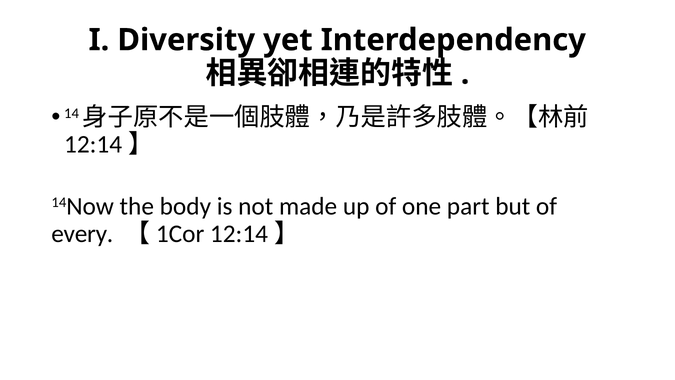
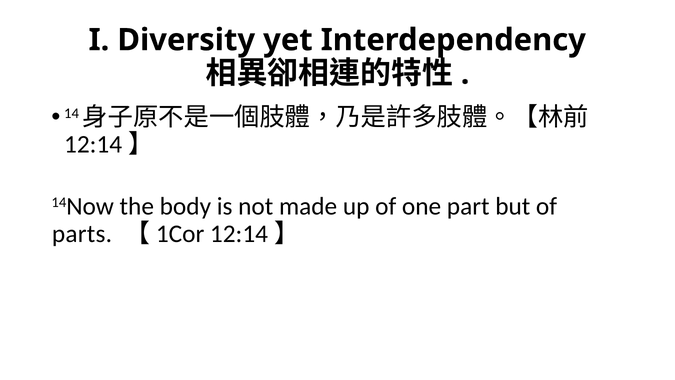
every: every -> parts
